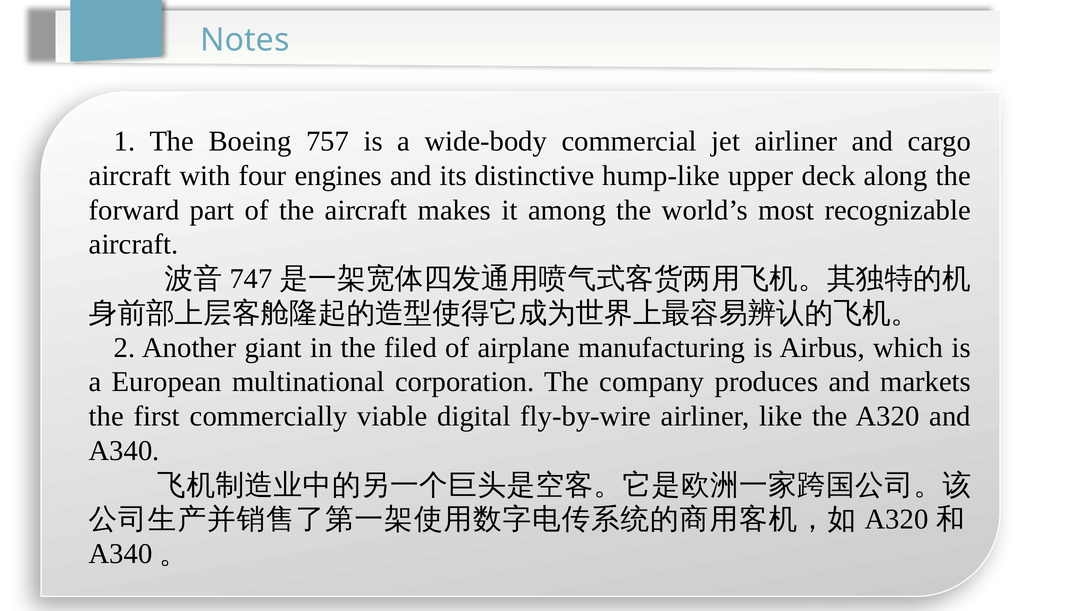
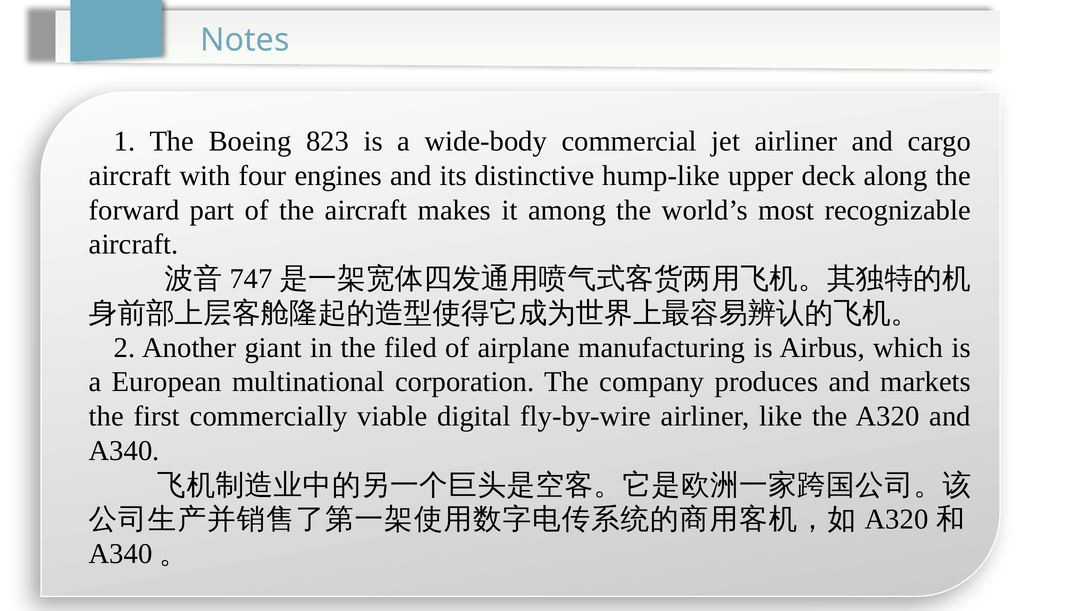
757: 757 -> 823
